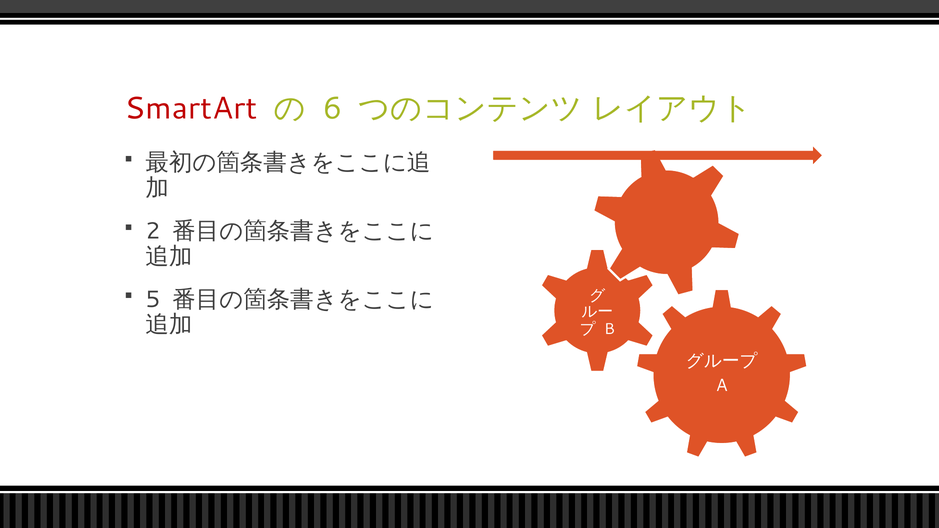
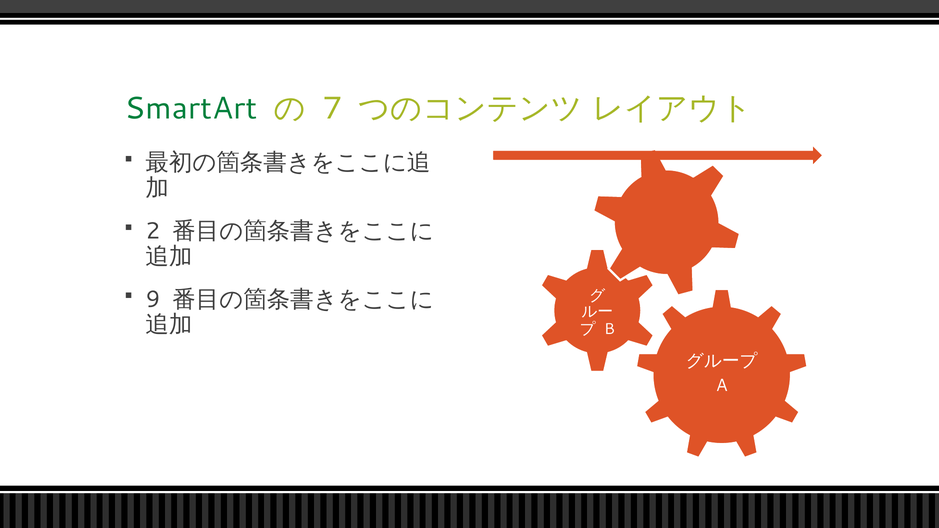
SmartArt colour: red -> green
6: 6 -> 7
5: 5 -> 9
